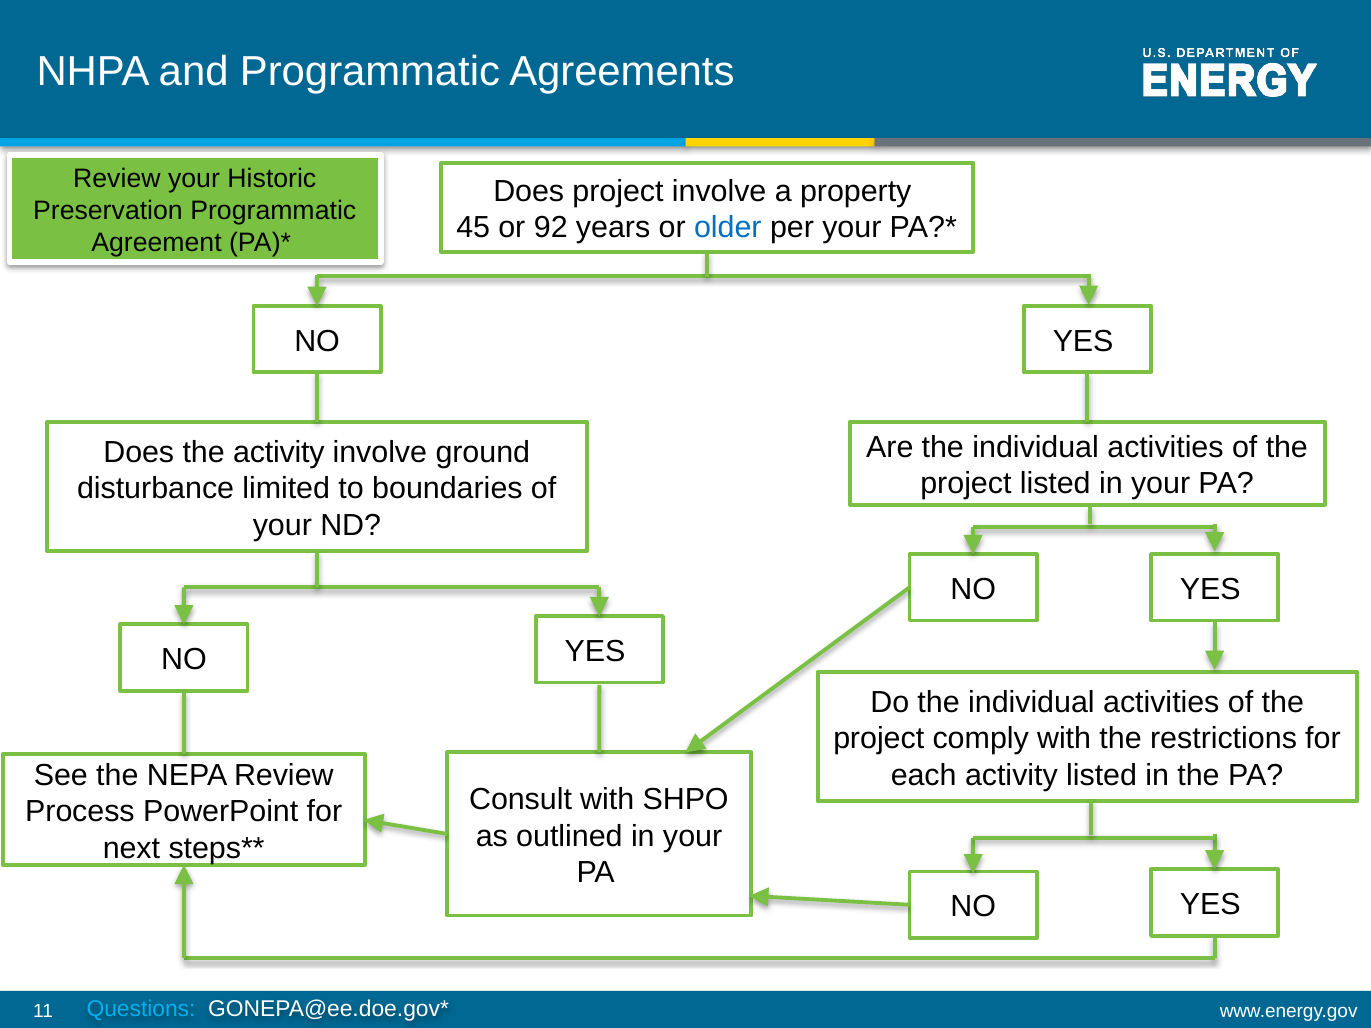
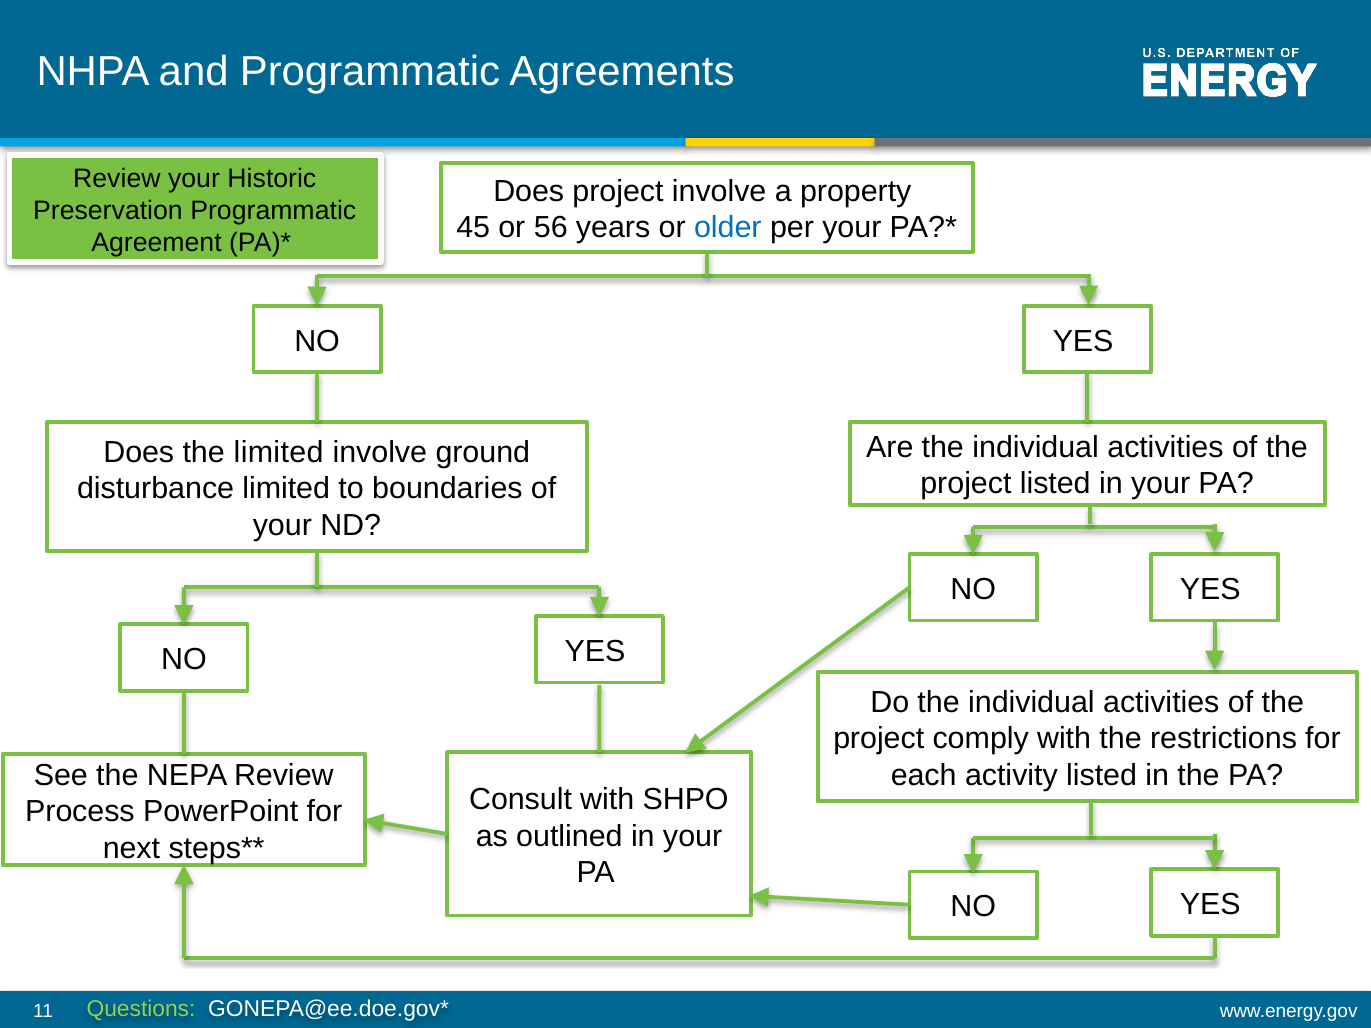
92: 92 -> 56
the activity: activity -> limited
Questions colour: light blue -> light green
